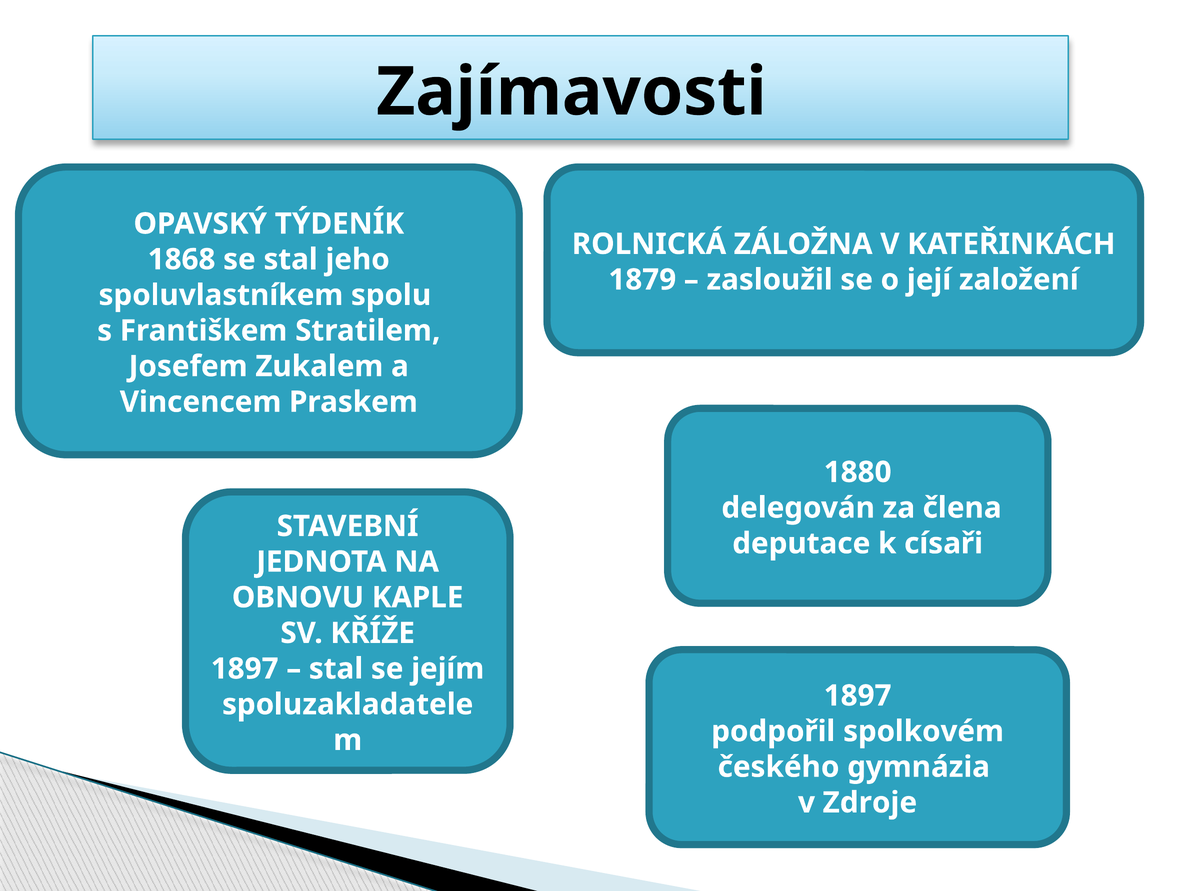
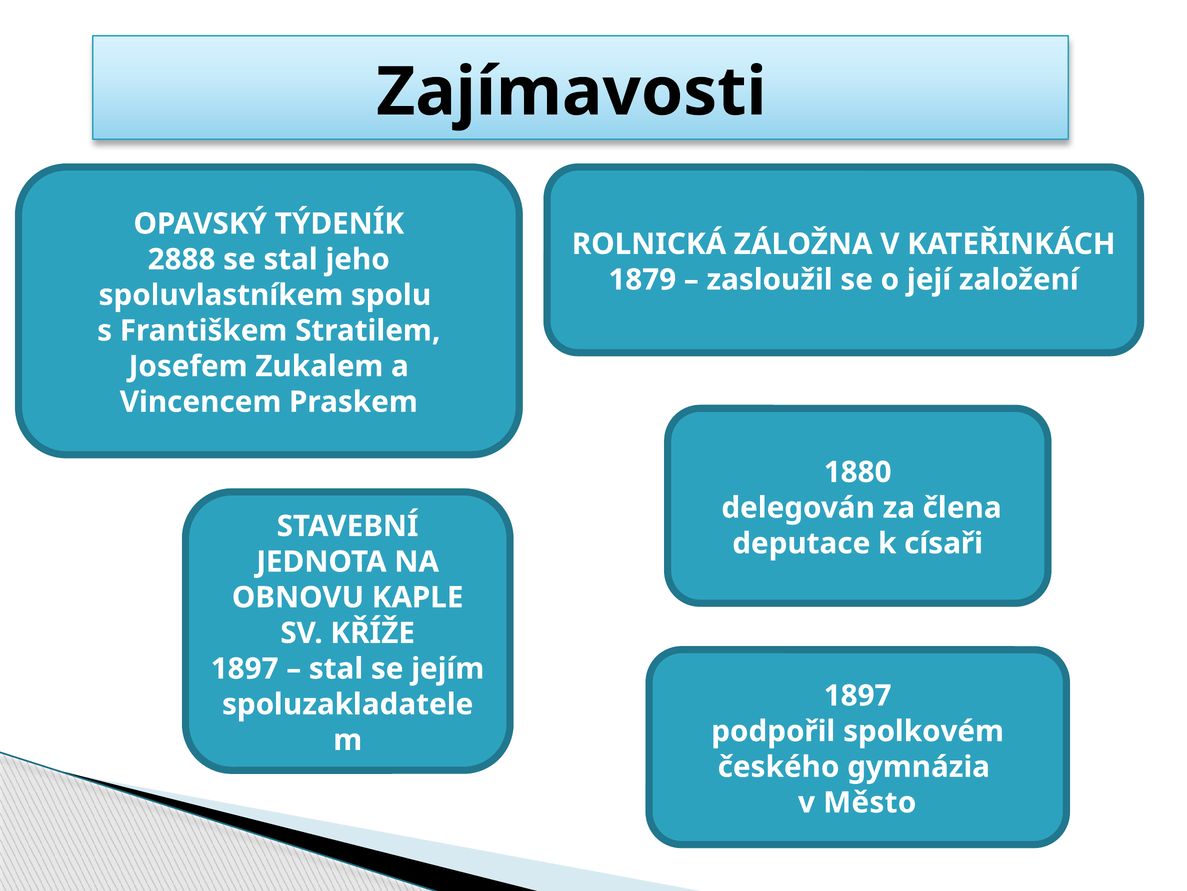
1868: 1868 -> 2888
Zdroje: Zdroje -> Město
